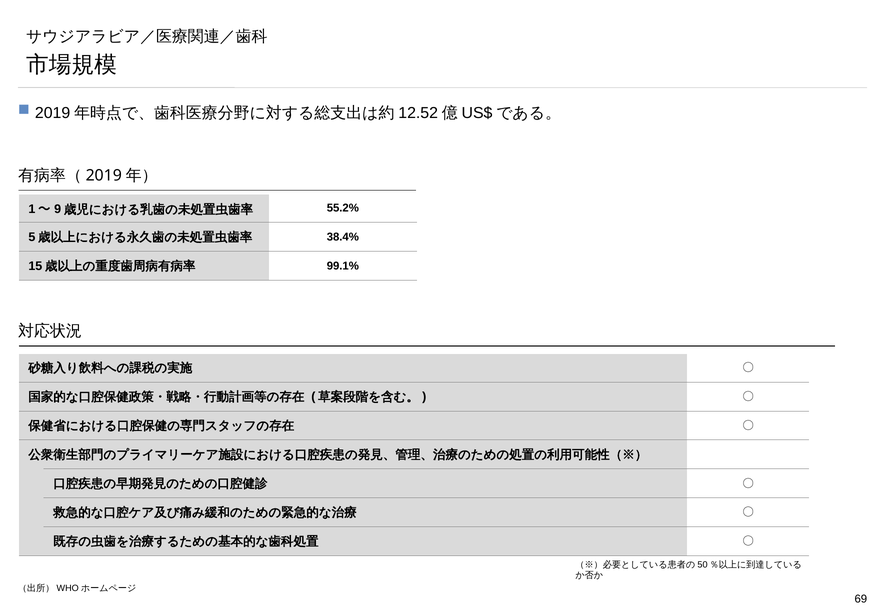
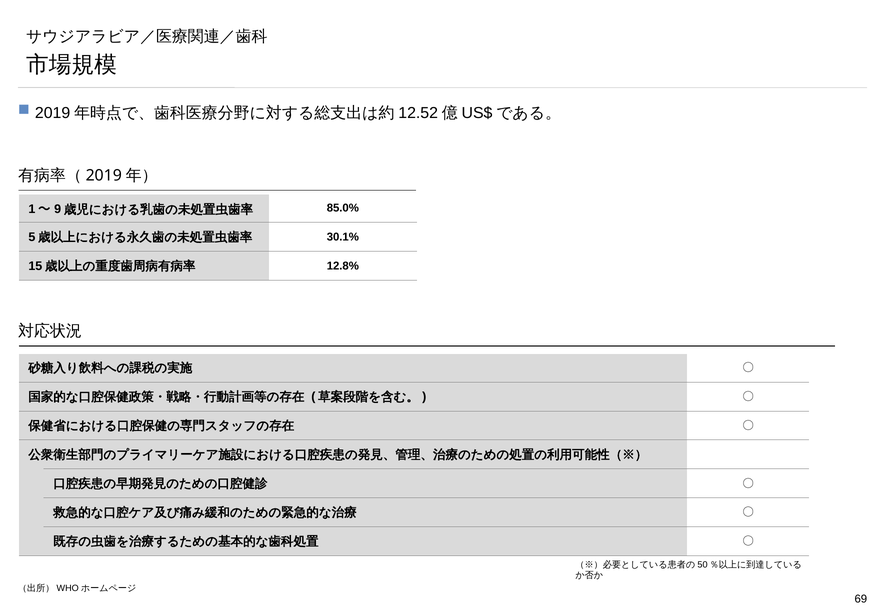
55.2%: 55.2% -> 85.0%
38.4%: 38.4% -> 30.1%
99.1%: 99.1% -> 12.8%
